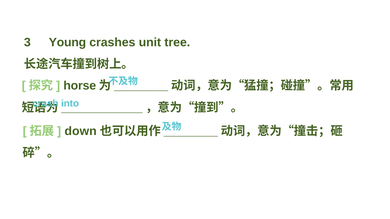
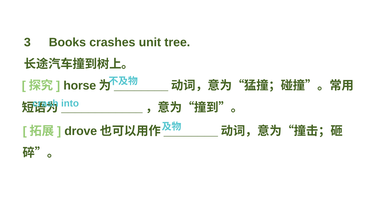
Young: Young -> Books
down: down -> drove
